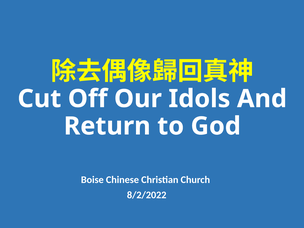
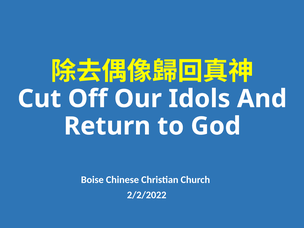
8/2/2022: 8/2/2022 -> 2/2/2022
